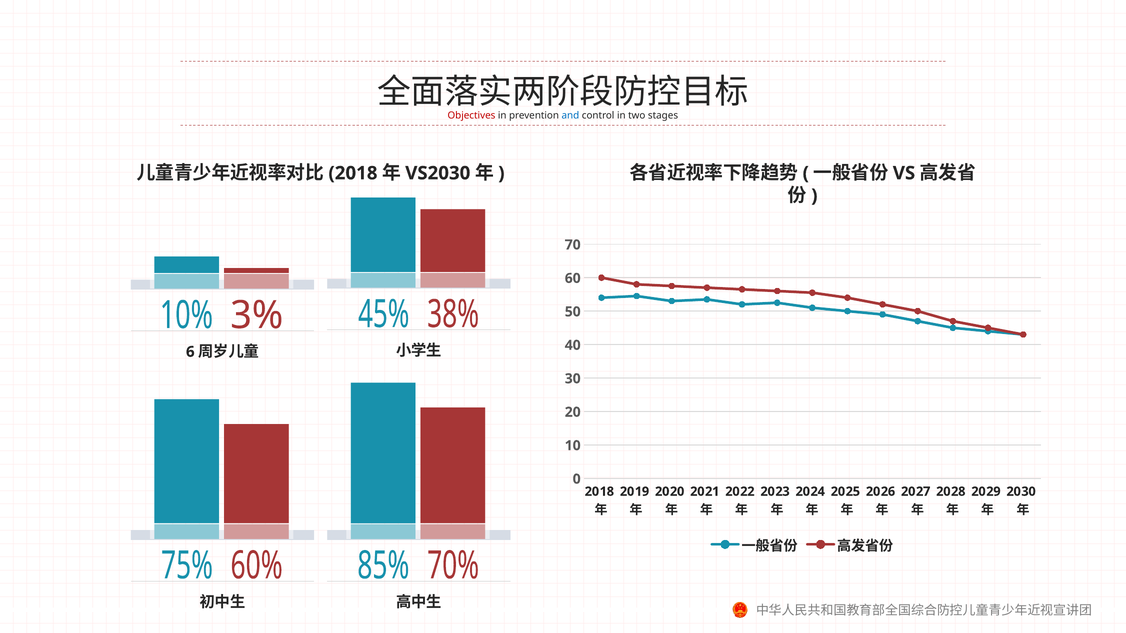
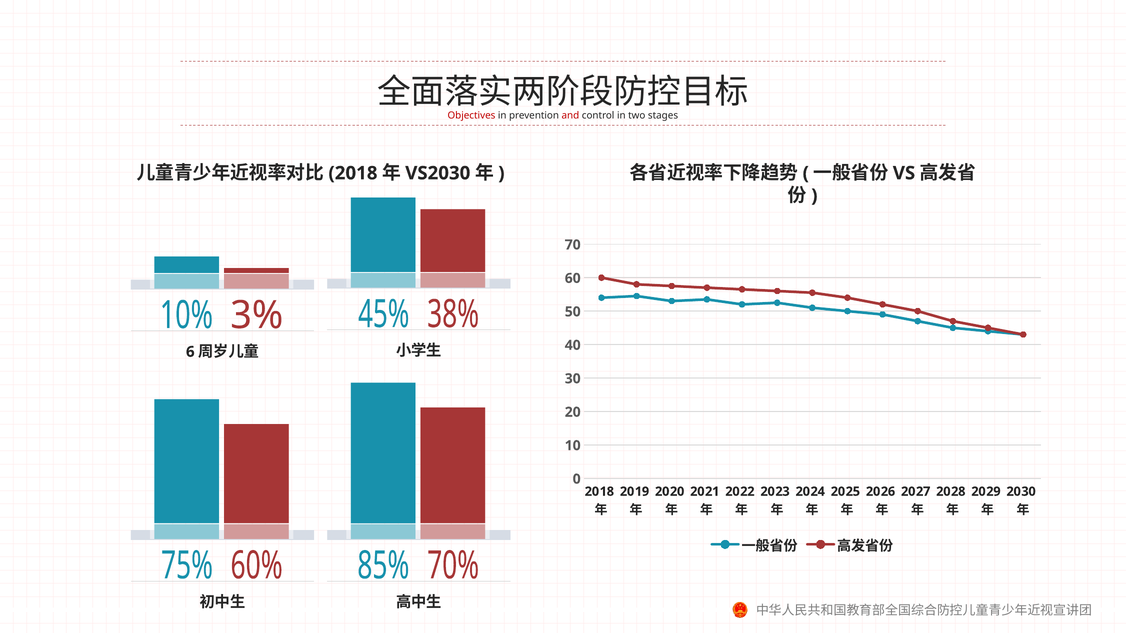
and colour: blue -> red
